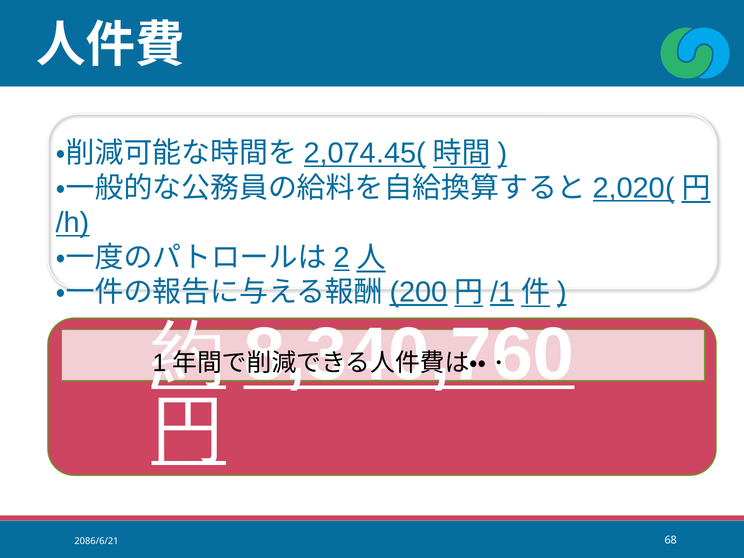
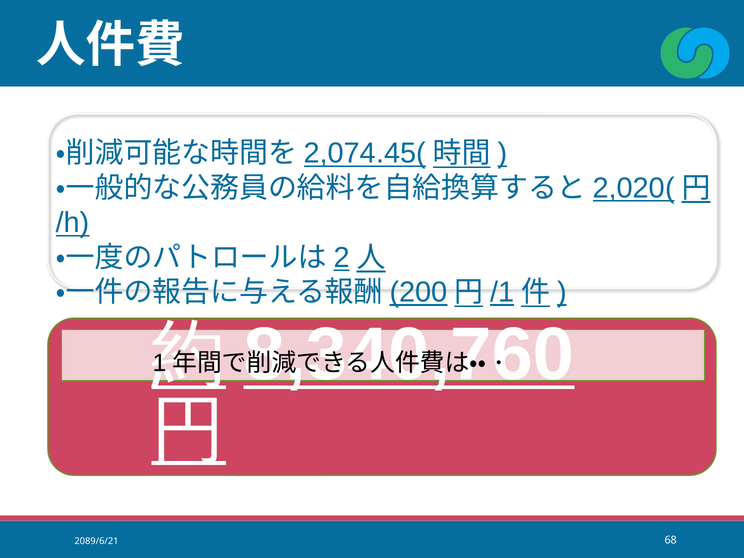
2086/6/21: 2086/6/21 -> 2089/6/21
